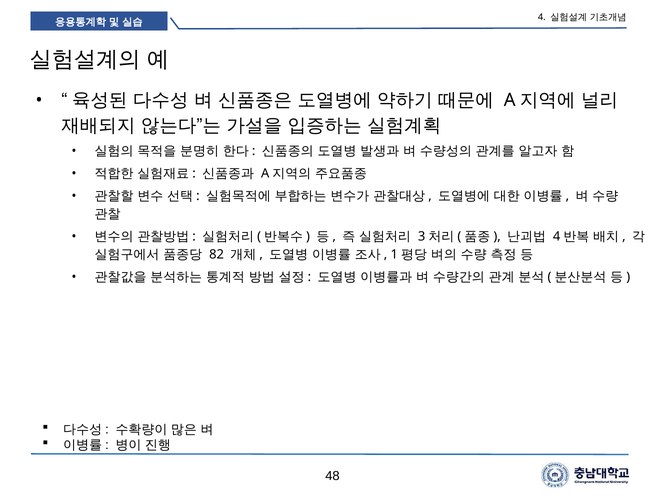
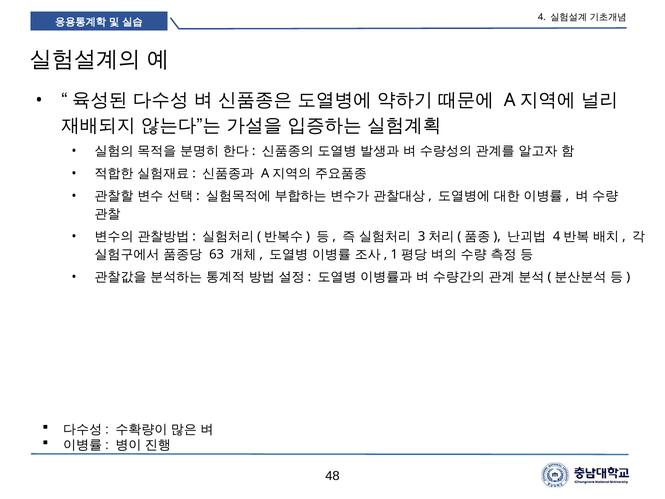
82: 82 -> 63
